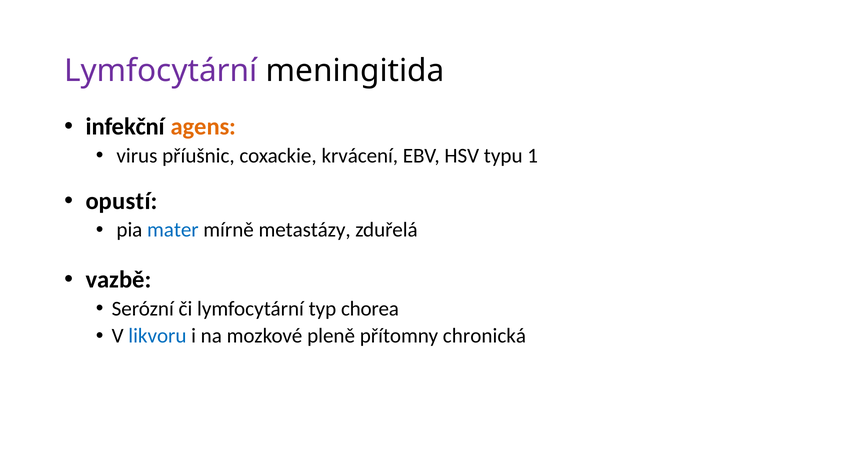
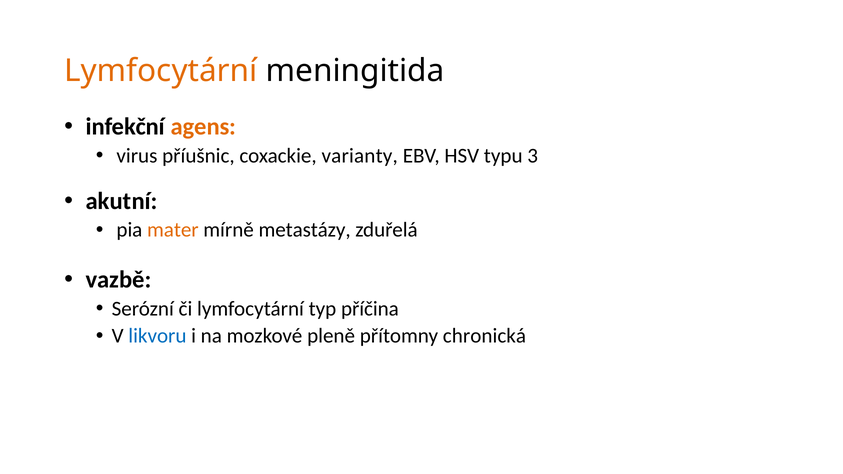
Lymfocytární at (161, 71) colour: purple -> orange
krvácení: krvácení -> varianty
1: 1 -> 3
opustí: opustí -> akutní
mater colour: blue -> orange
chorea: chorea -> příčina
